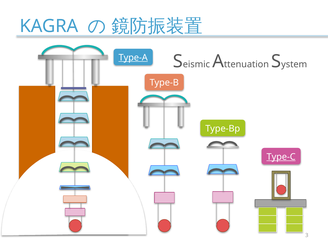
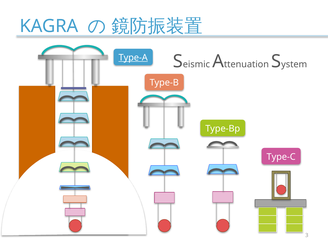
Type-C underline: present -> none
